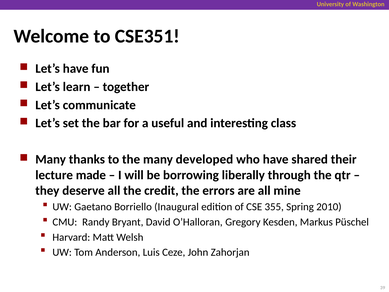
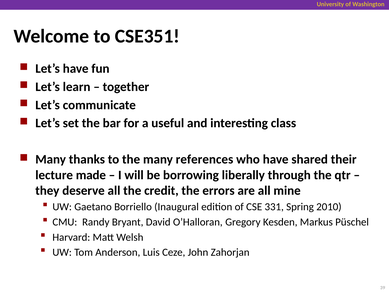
developed: developed -> references
355: 355 -> 331
